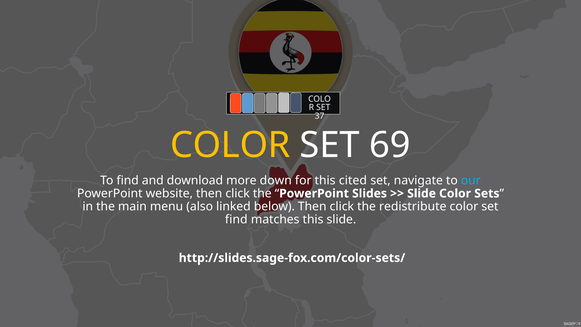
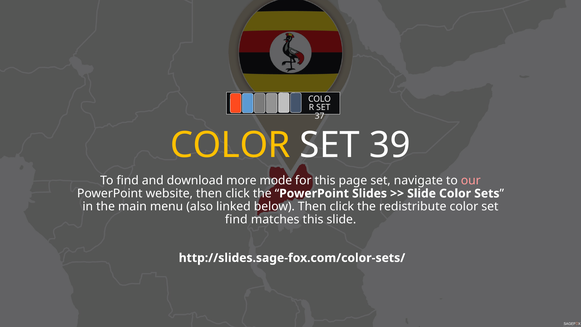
69: 69 -> 39
down: down -> mode
cited: cited -> page
our colour: light blue -> pink
